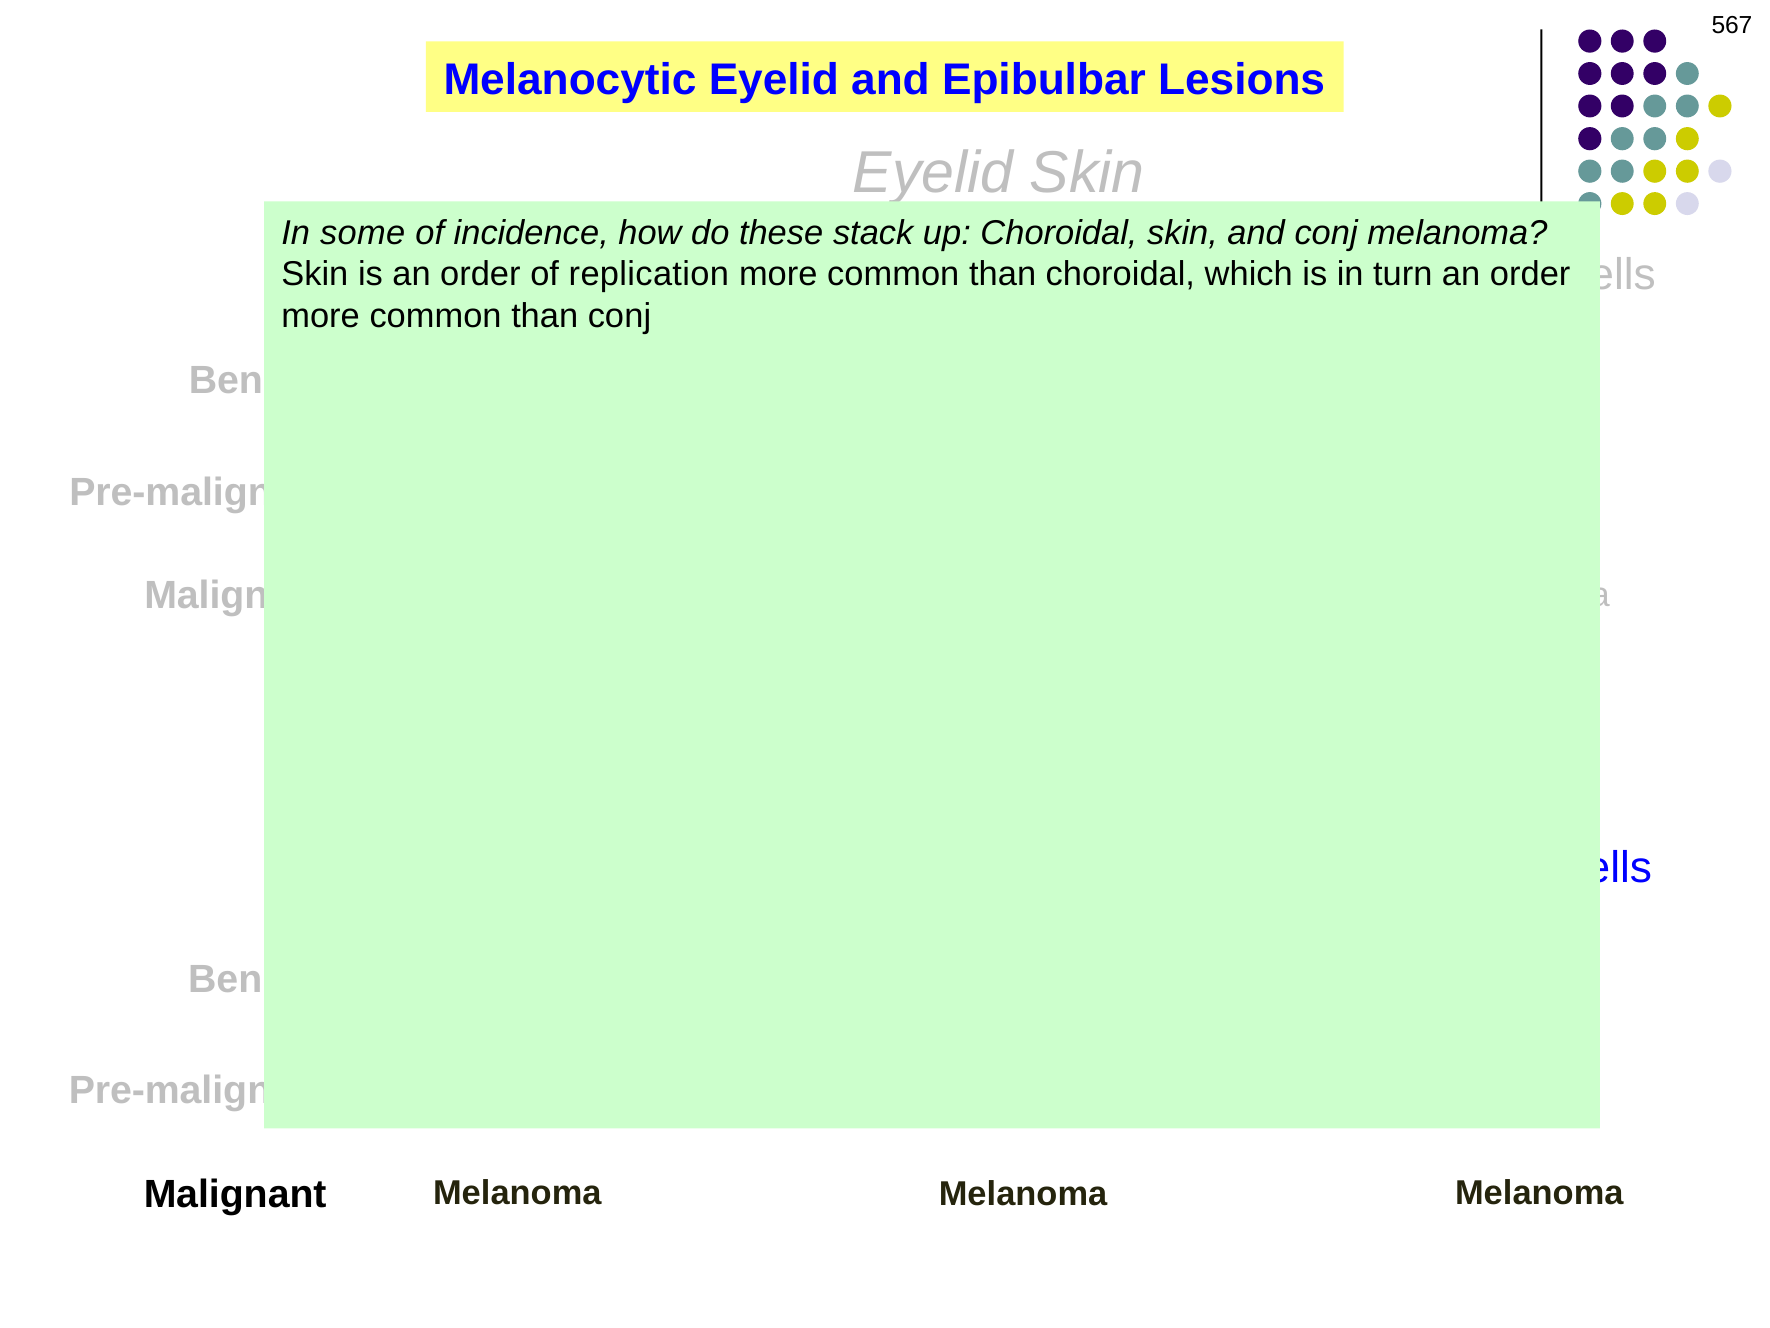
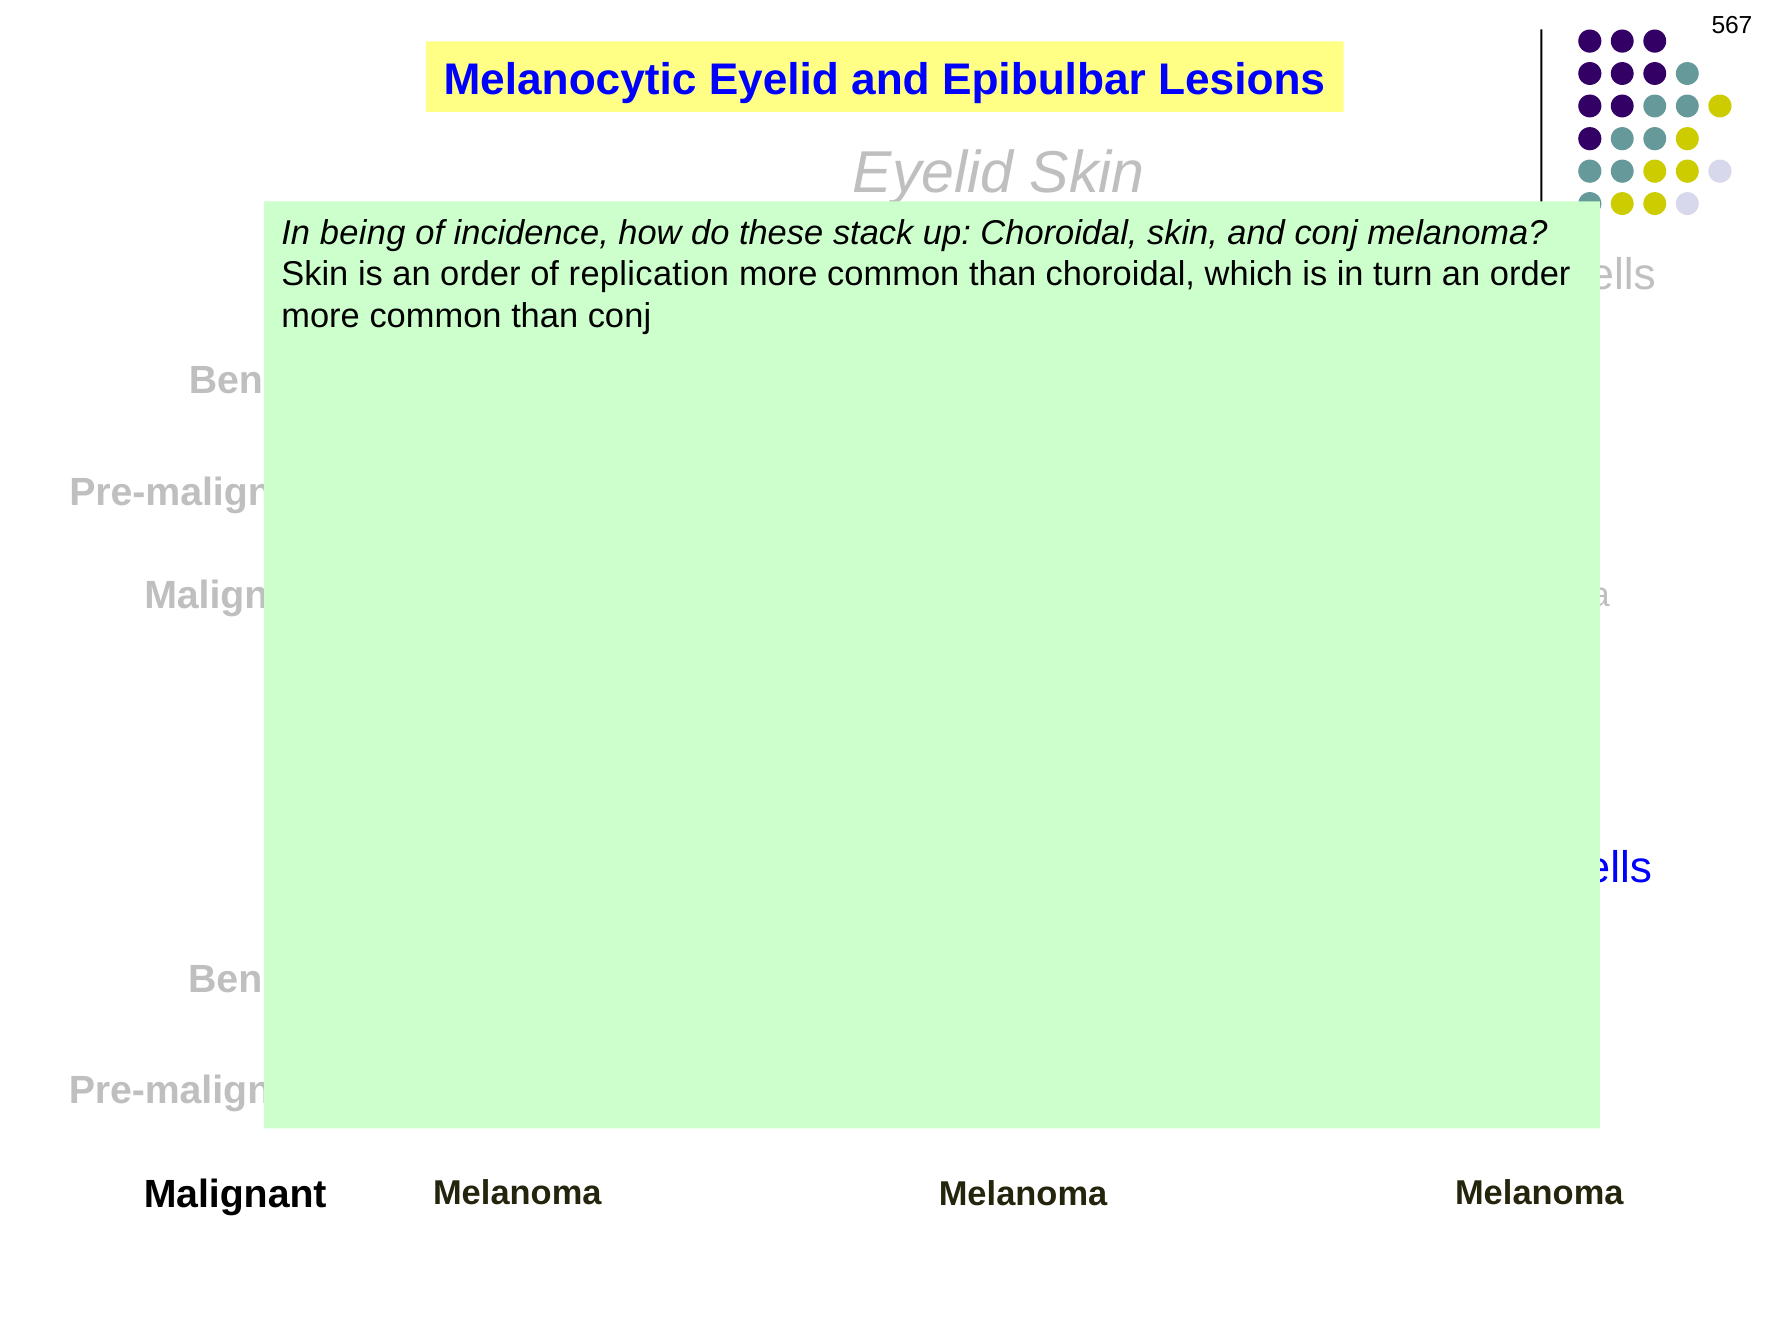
some: some -> being
